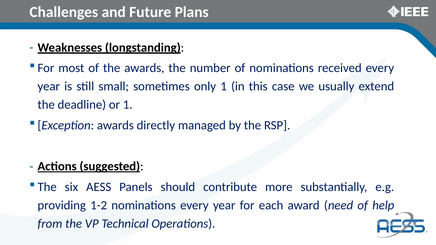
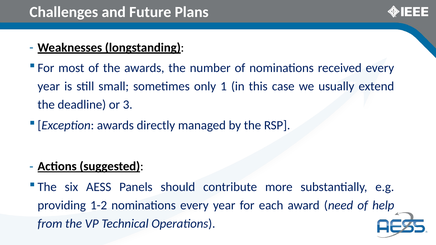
or 1: 1 -> 3
